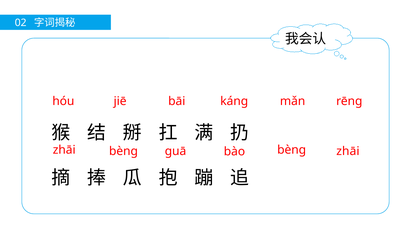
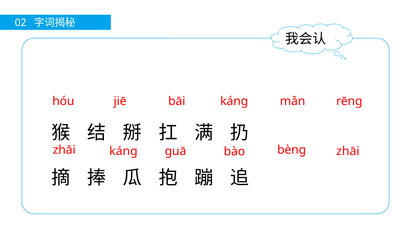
zhāi bènɡ: bènɡ -> kánɡ
